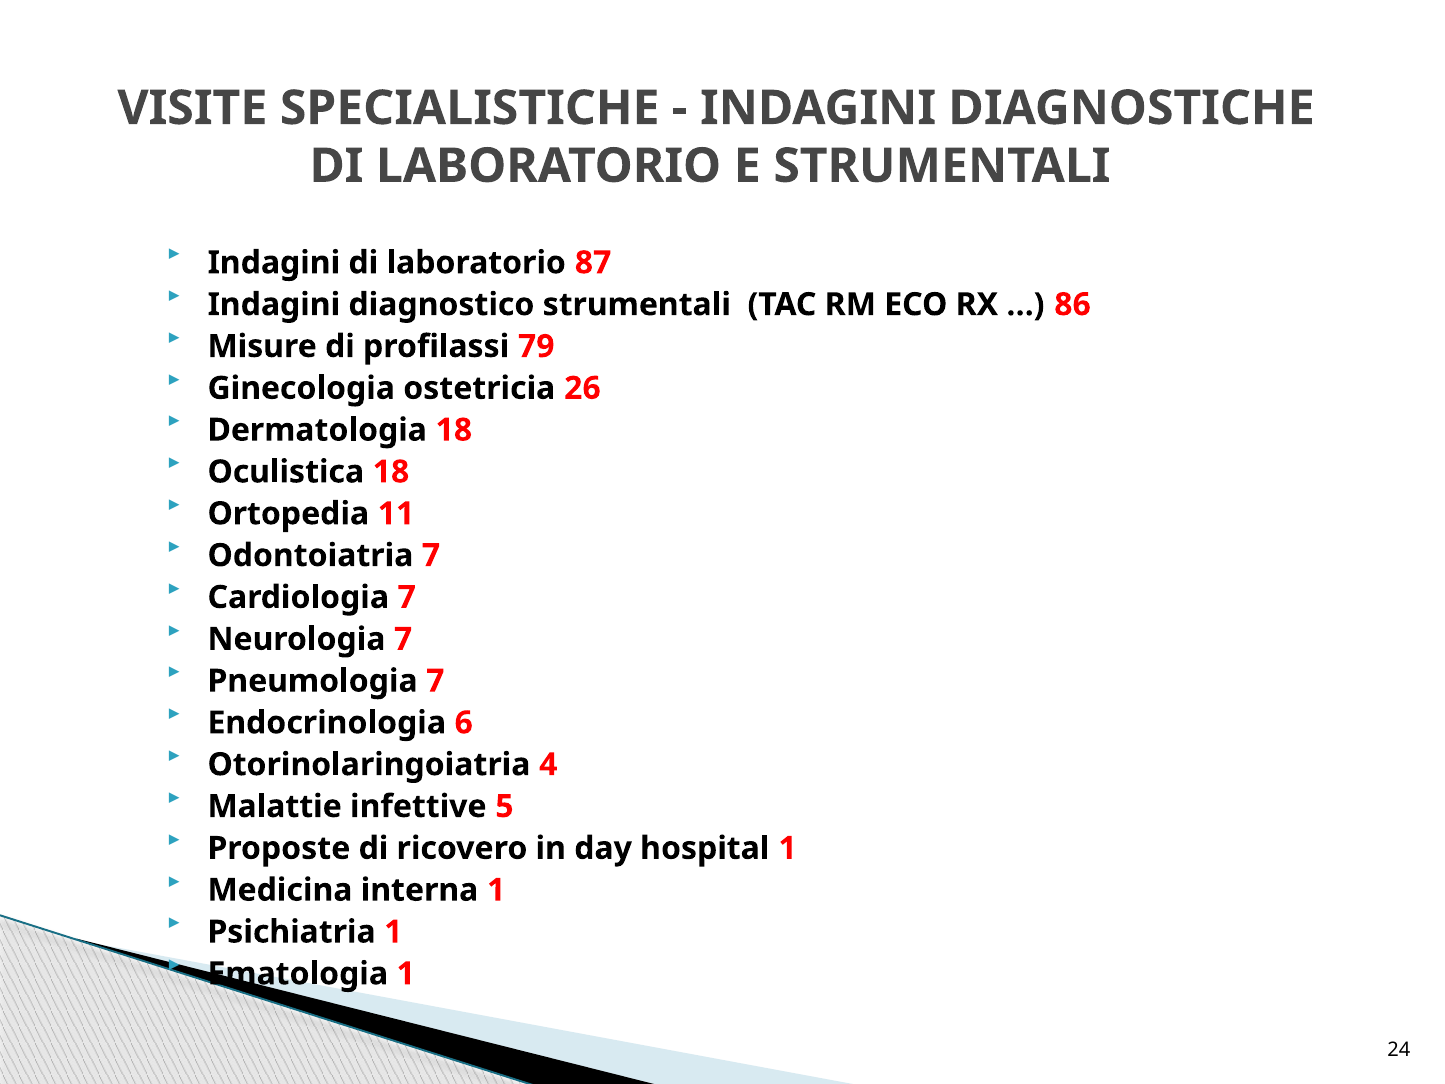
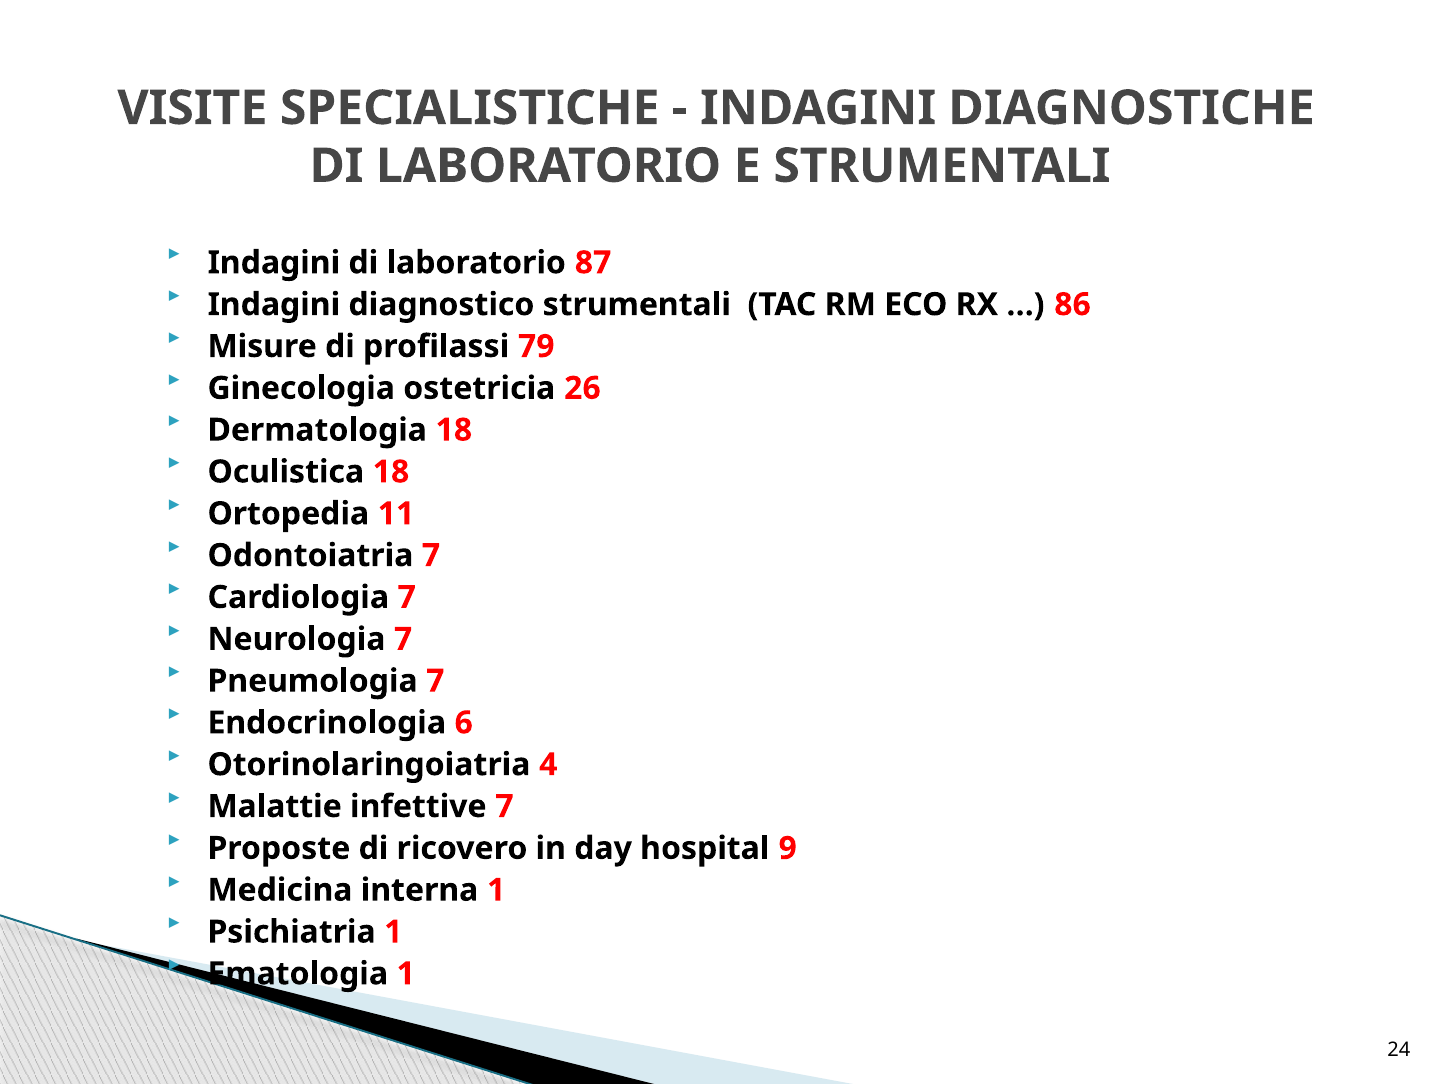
infettive 5: 5 -> 7
hospital 1: 1 -> 9
